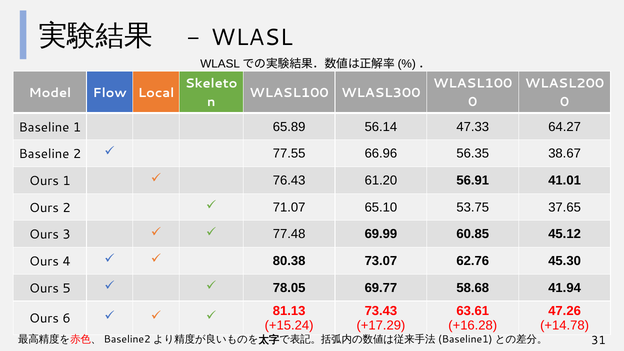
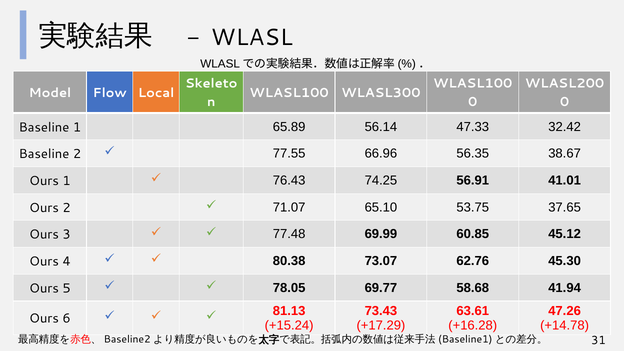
64.27: 64.27 -> 32.42
61.20: 61.20 -> 74.25
